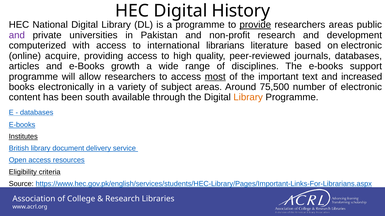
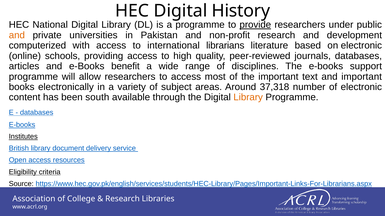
researchers areas: areas -> under
and at (17, 35) colour: purple -> orange
acquire: acquire -> schools
growth: growth -> benefit
most underline: present -> none
and increased: increased -> important
75,500: 75,500 -> 37,318
